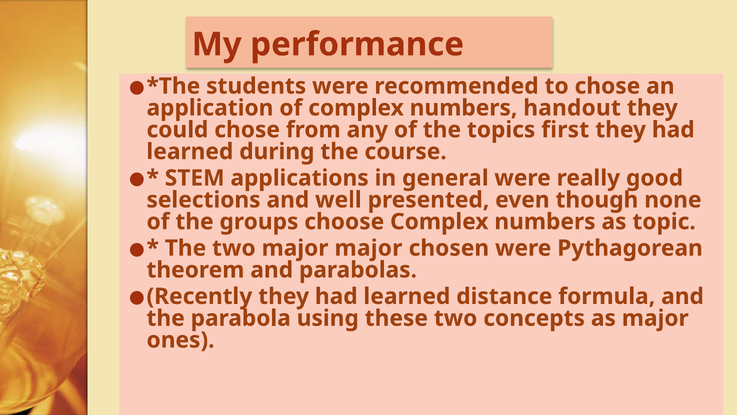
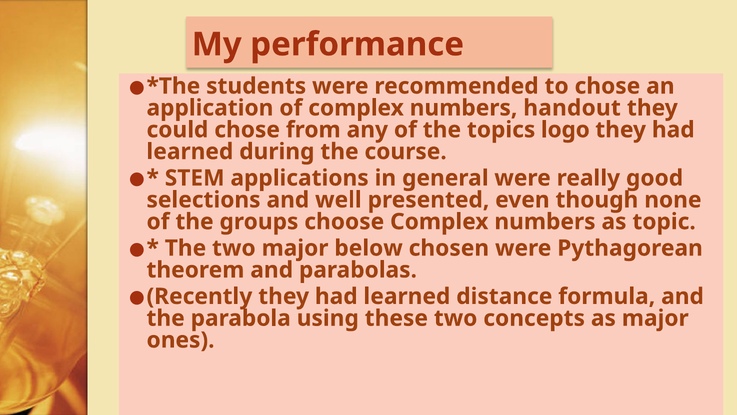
first: first -> logo
major major: major -> below
